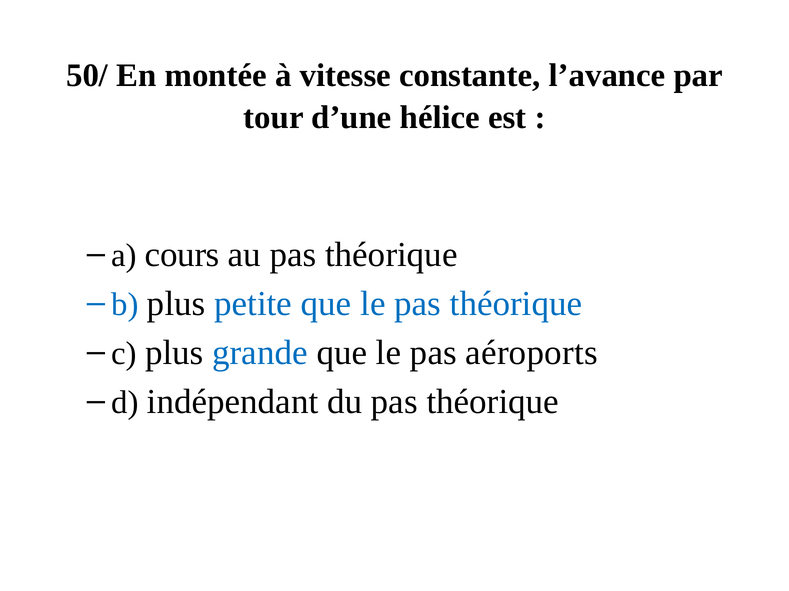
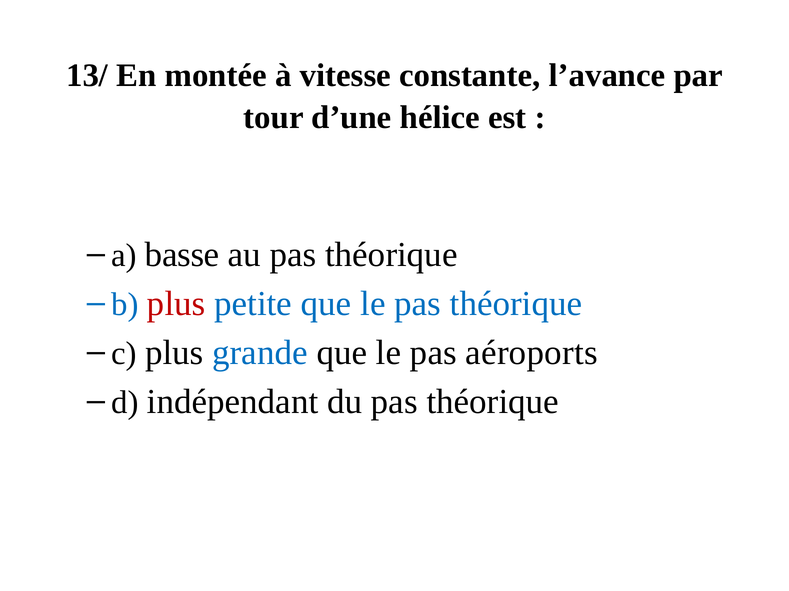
50/: 50/ -> 13/
cours: cours -> basse
plus at (176, 304) colour: black -> red
